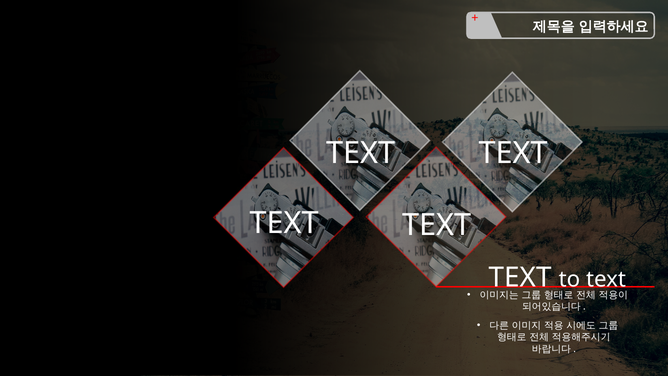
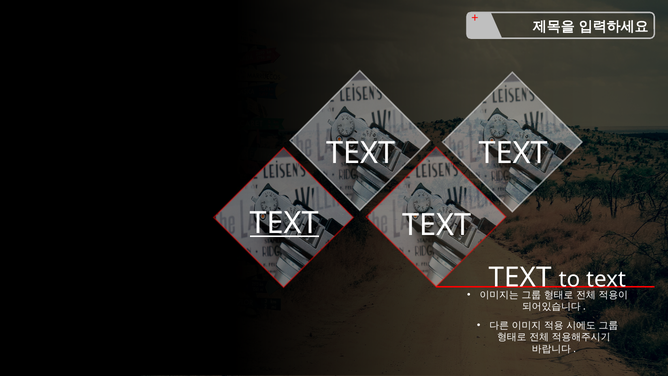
TEXT at (284, 223) underline: none -> present
